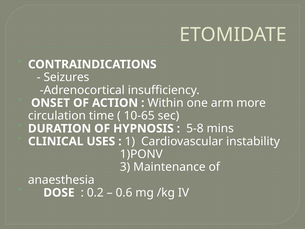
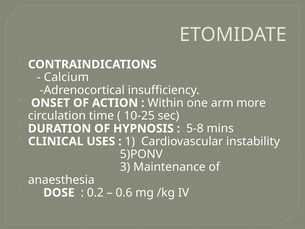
Seizures: Seizures -> Calcium
10-65: 10-65 -> 10-25
1)PONV: 1)PONV -> 5)PONV
